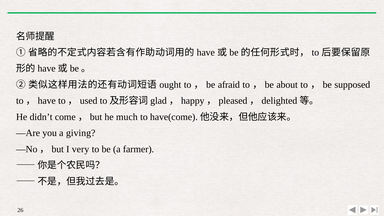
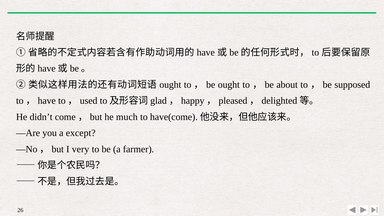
be afraid: afraid -> ought
giving: giving -> except
